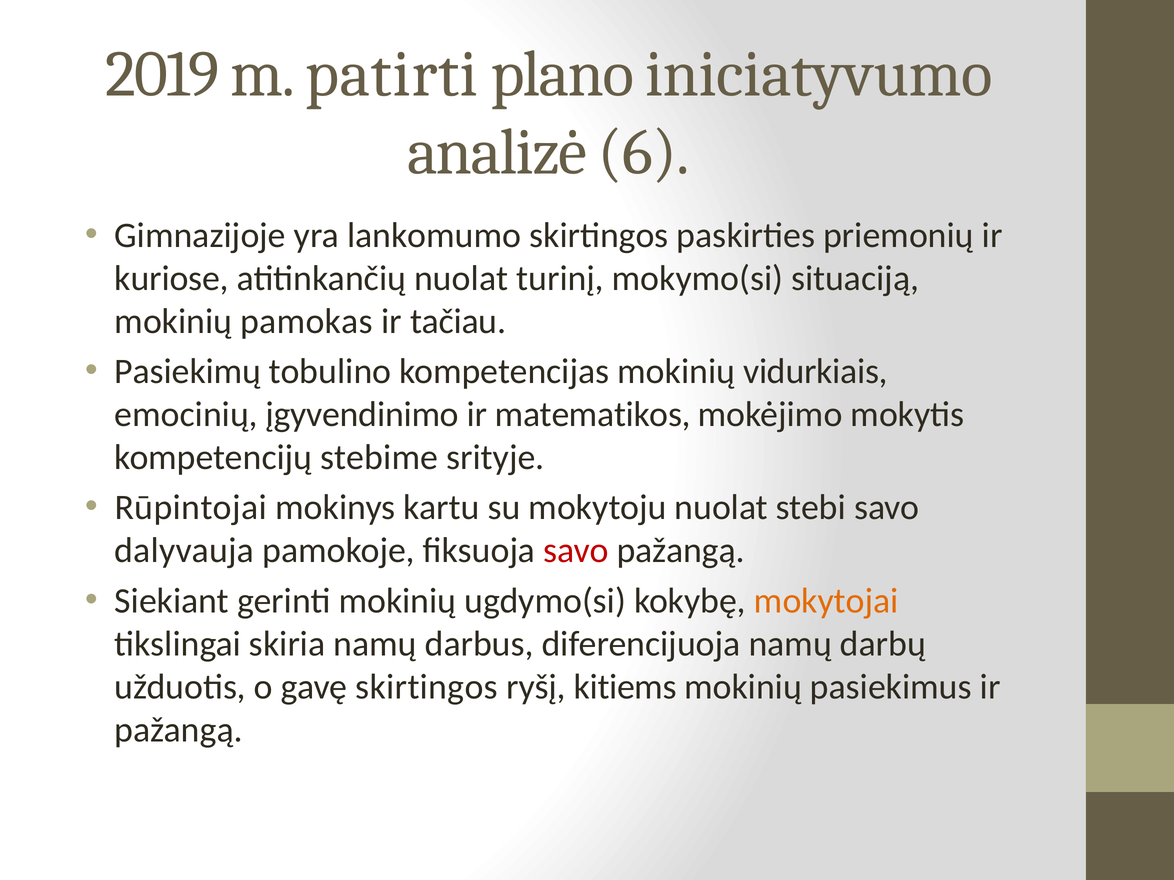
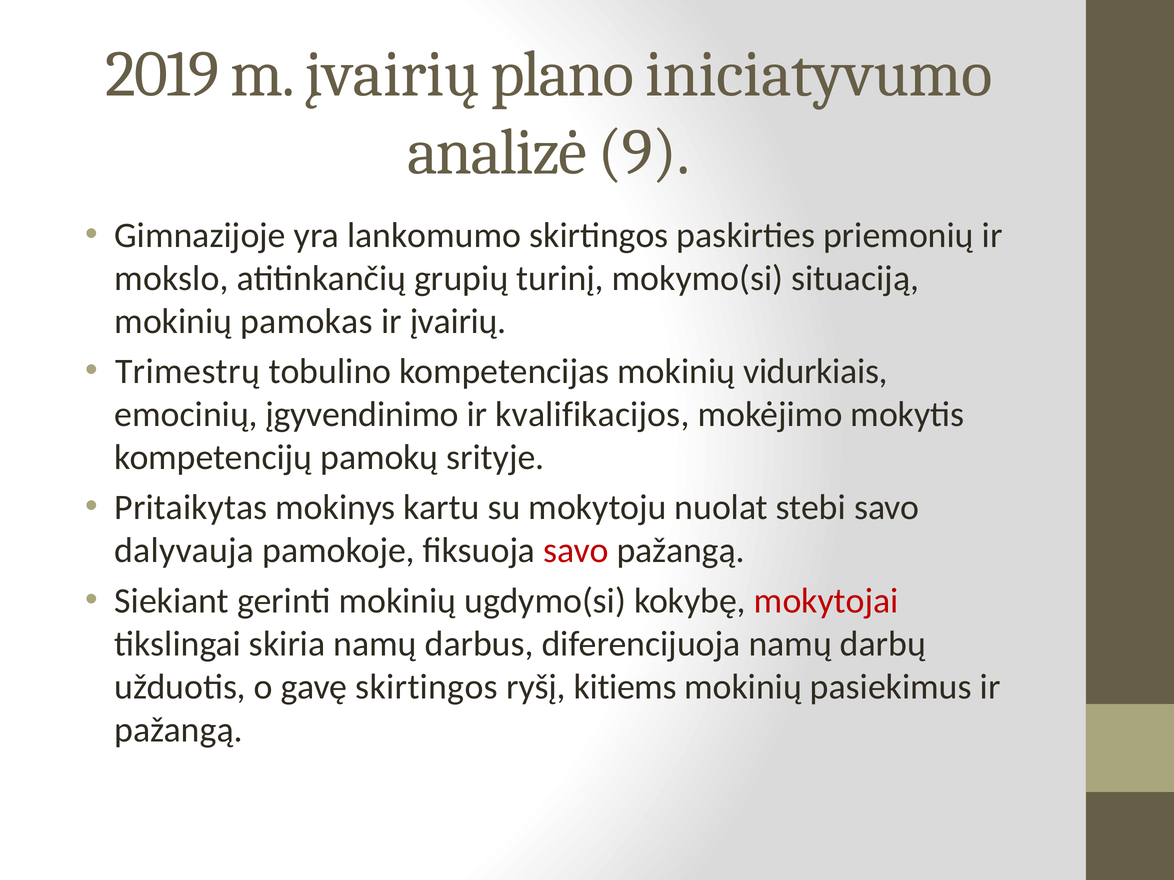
m patirti: patirti -> įvairių
6: 6 -> 9
kuriose: kuriose -> mokslo
atitinkančių nuolat: nuolat -> grupių
ir tačiau: tačiau -> įvairių
Pasiekimų: Pasiekimų -> Trimestrų
matematikos: matematikos -> kvalifikacijos
stebime: stebime -> pamokų
Rūpintojai: Rūpintojai -> Pritaikytas
mokytojai colour: orange -> red
